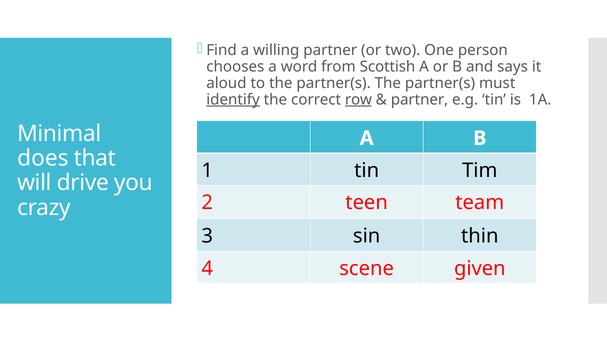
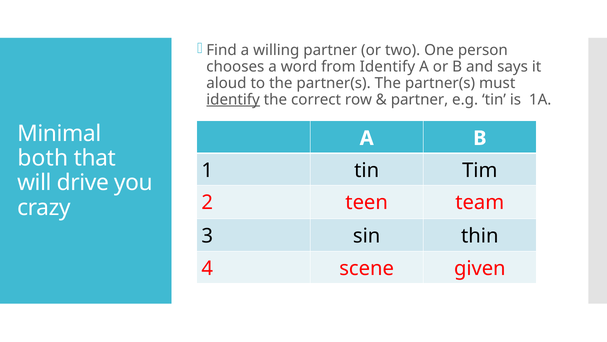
from Scottish: Scottish -> Identify
row underline: present -> none
does: does -> both
